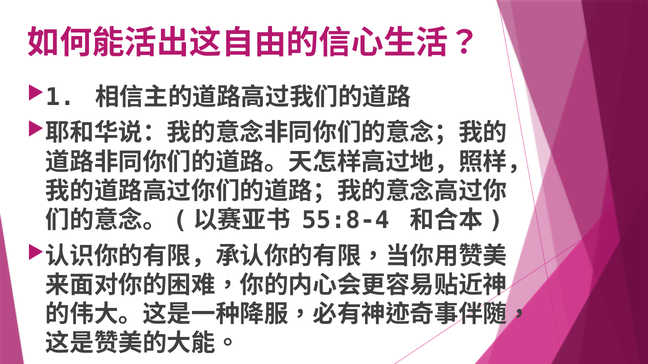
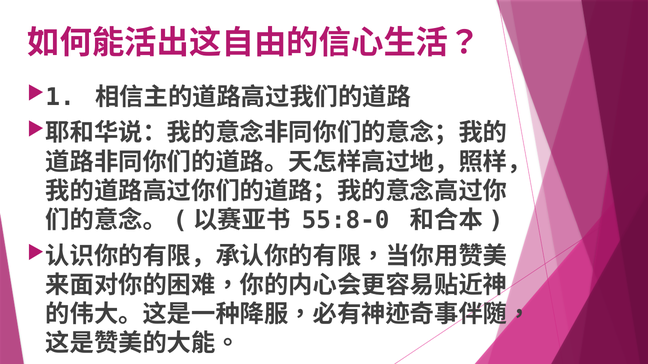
55:8-4: 55:8-4 -> 55:8-0
